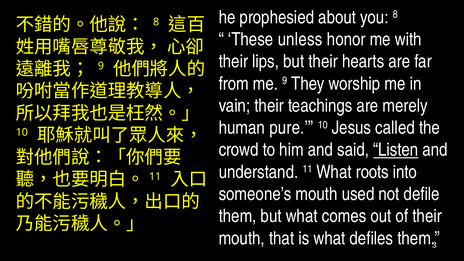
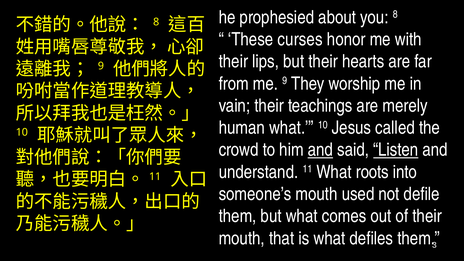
unless: unless -> curses
human pure: pure -> what
and at (320, 150) underline: none -> present
